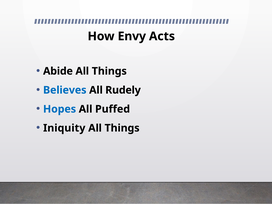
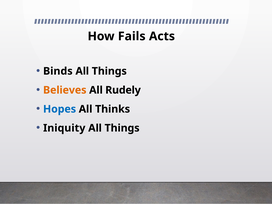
Envy: Envy -> Fails
Abide: Abide -> Binds
Believes colour: blue -> orange
Puffed: Puffed -> Thinks
